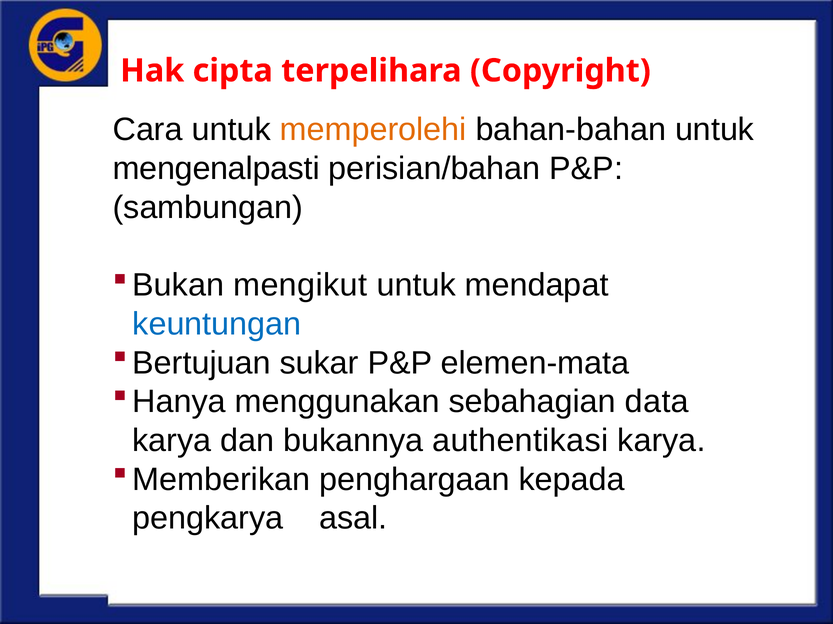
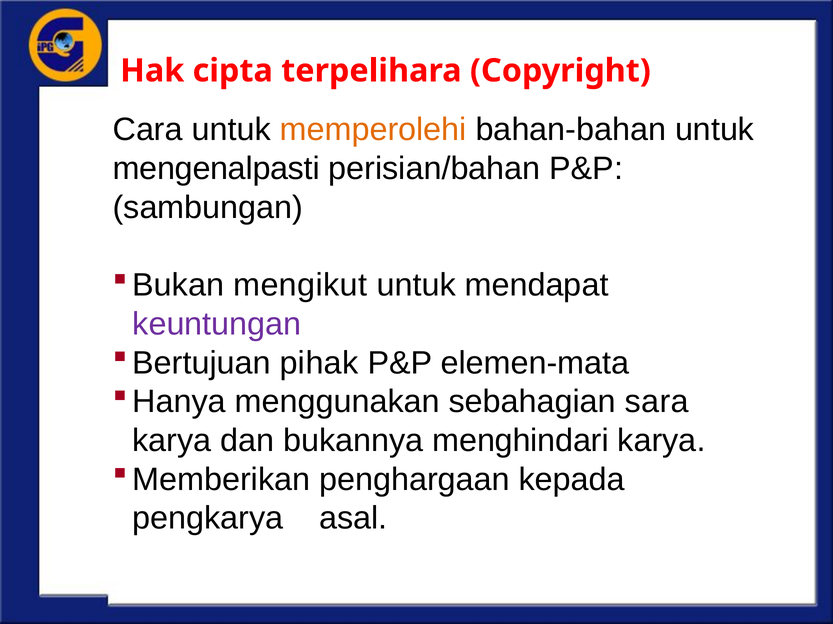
keuntungan colour: blue -> purple
sukar: sukar -> pihak
data: data -> sara
authentikasi: authentikasi -> menghindari
